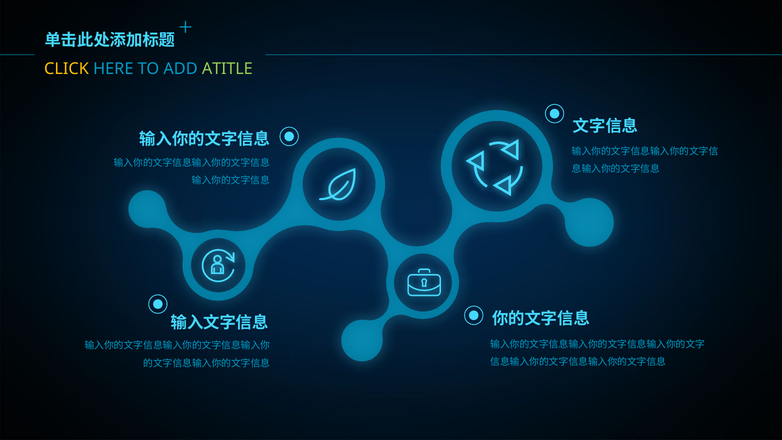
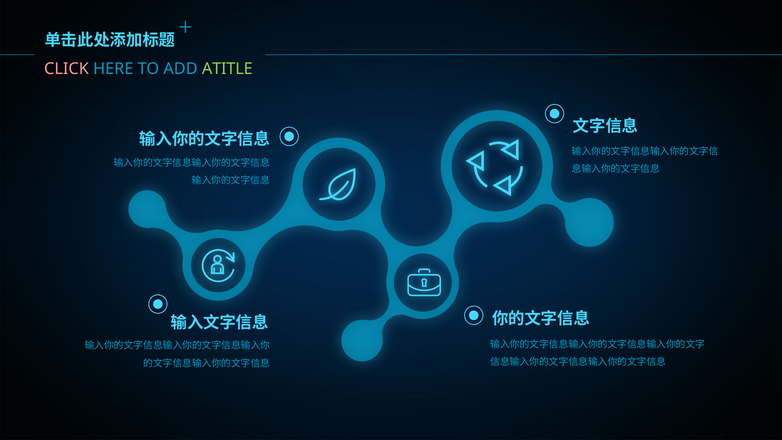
CLICK colour: yellow -> pink
